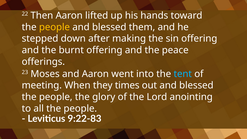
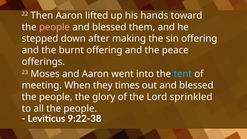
people at (54, 27) colour: yellow -> pink
anointing: anointing -> sprinkled
9:22-83: 9:22-83 -> 9:22-38
